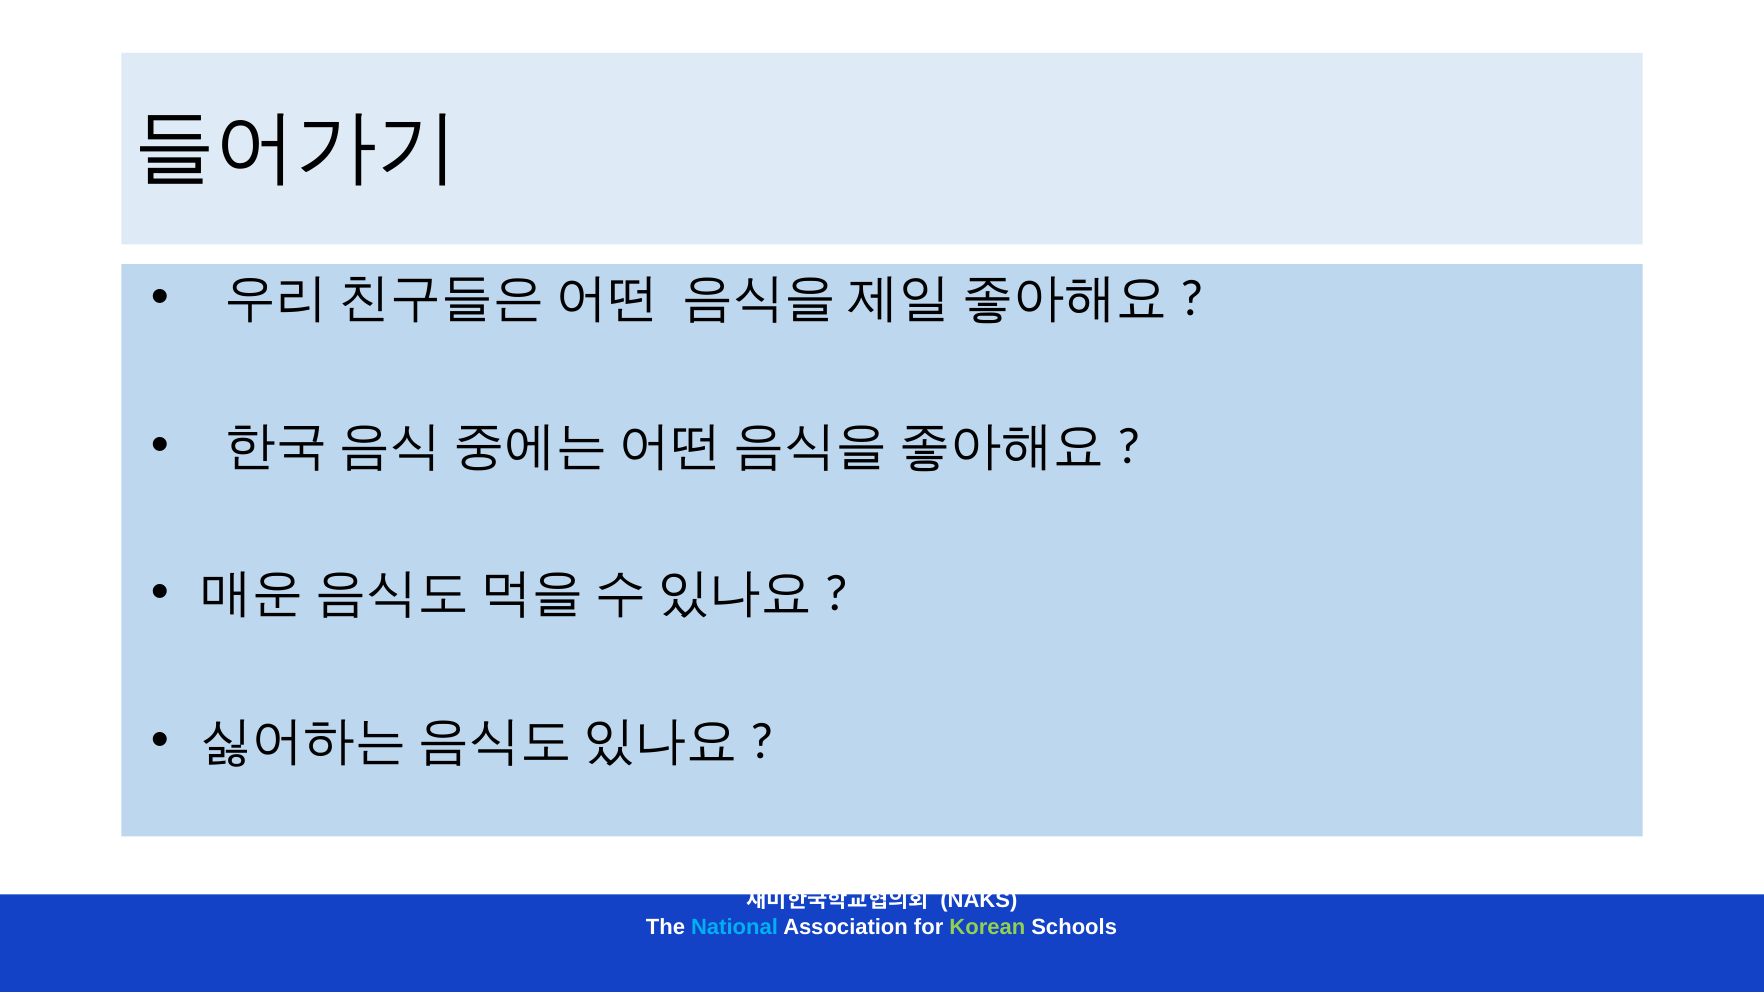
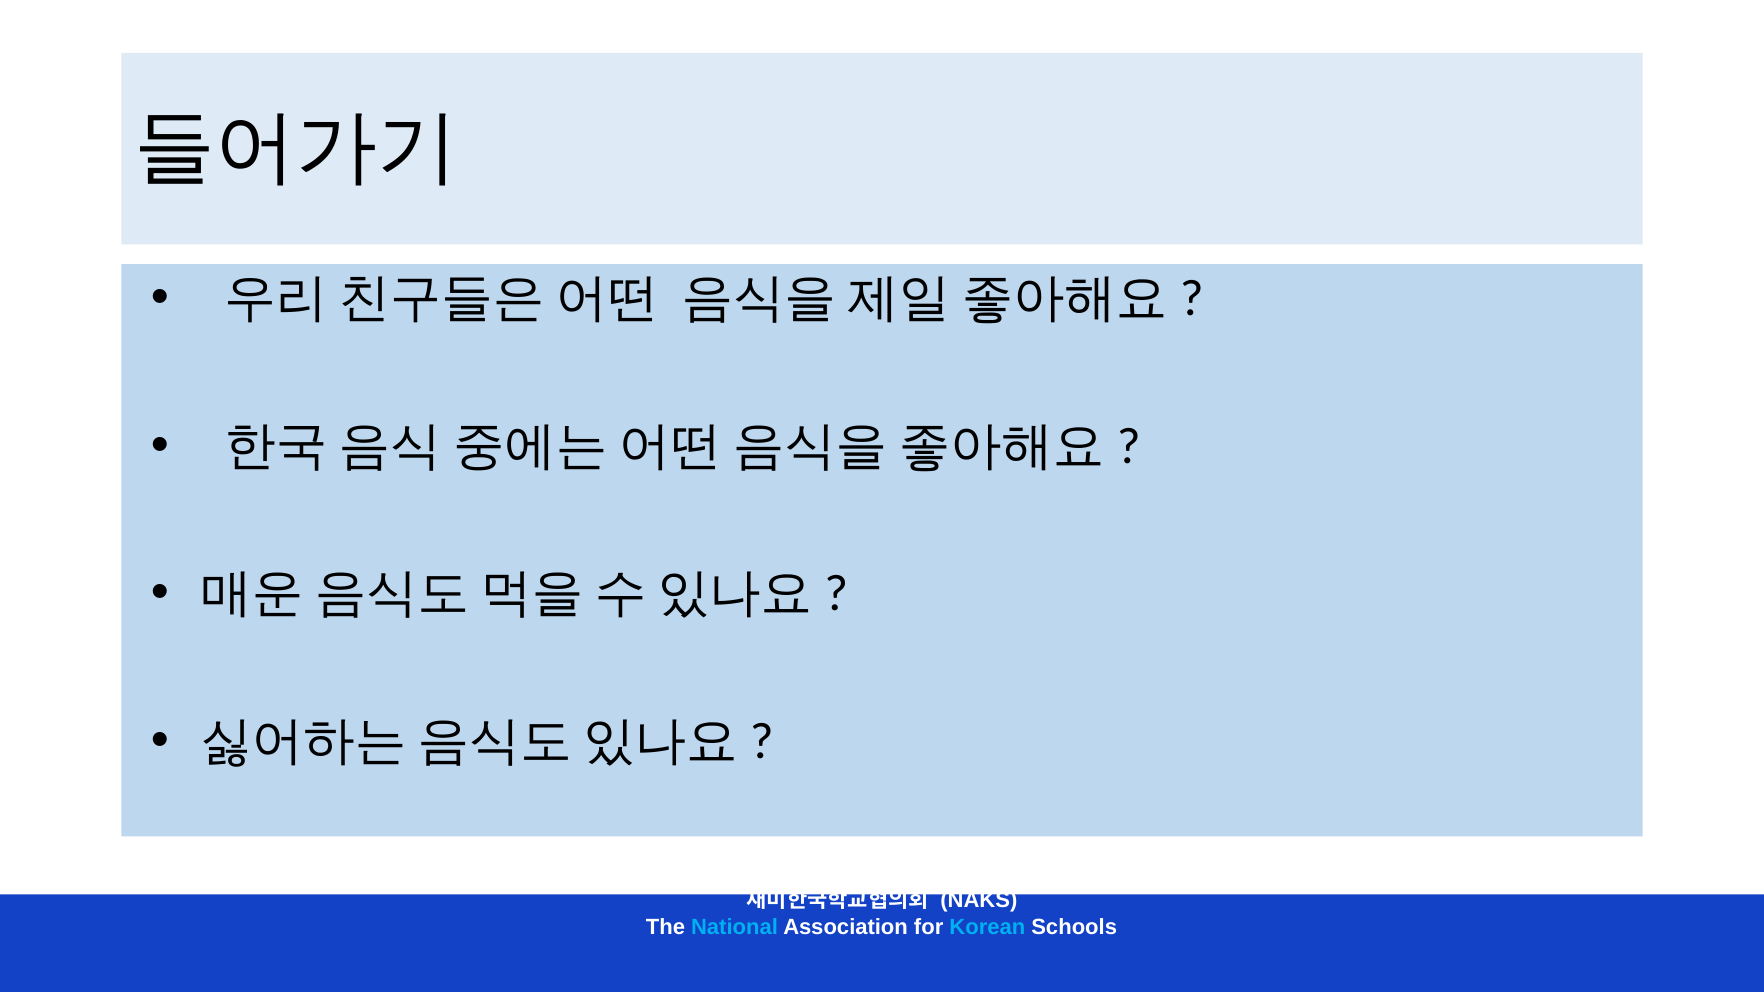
Korean colour: light green -> light blue
